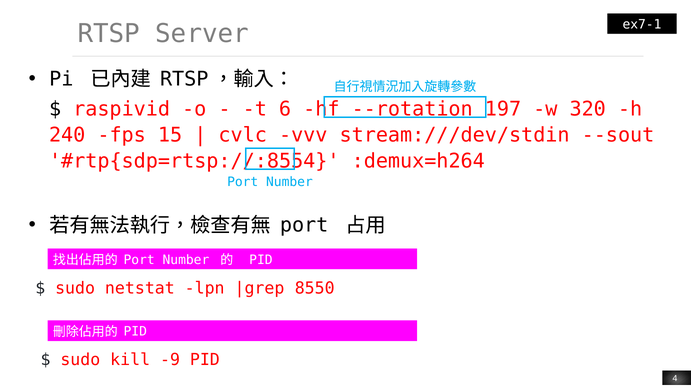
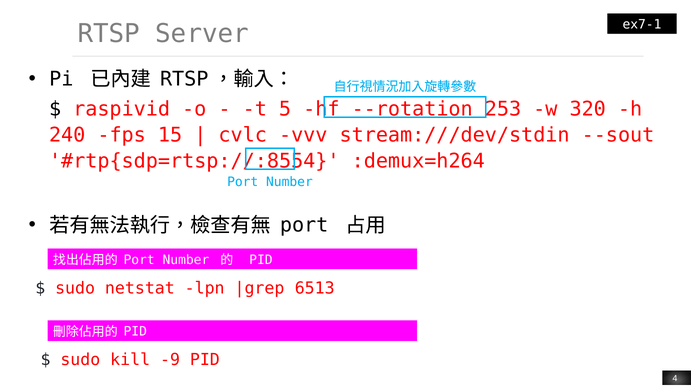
6: 6 -> 5
197: 197 -> 253
8550: 8550 -> 6513
